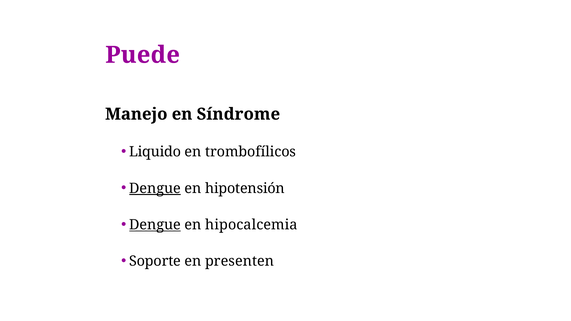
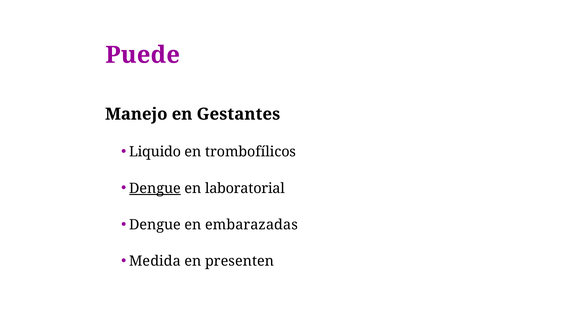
Síndrome: Síndrome -> Gestantes
hipotensión: hipotensión -> laboratorial
Dengue at (155, 225) underline: present -> none
hipocalcemia: hipocalcemia -> embarazadas
Soporte: Soporte -> Medida
